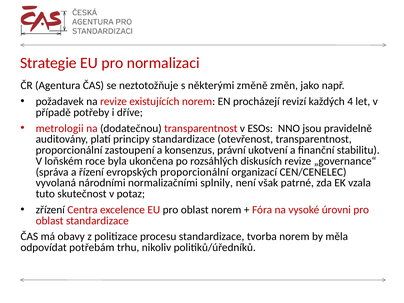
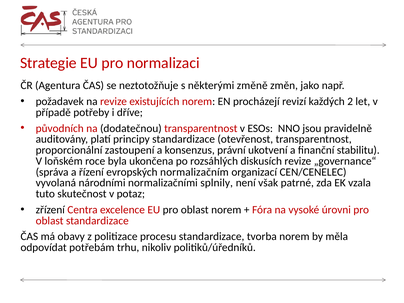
4: 4 -> 2
metrologii: metrologii -> původních
evropských proporcionální: proporcionální -> normalizačním
